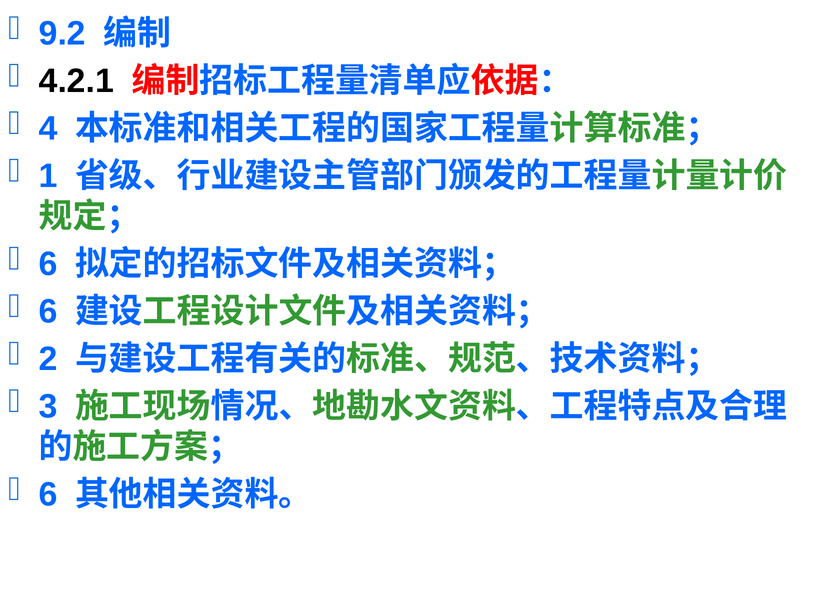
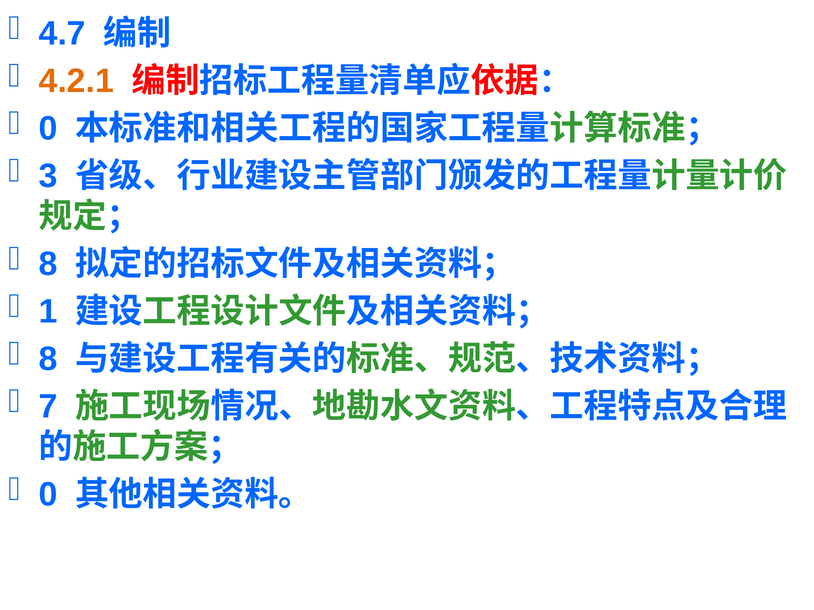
9.2: 9.2 -> 4.7
4.2.1 colour: black -> orange
4 at (48, 129): 4 -> 0
1: 1 -> 3
6 at (48, 264): 6 -> 8
6 at (48, 312): 6 -> 1
2 at (48, 359): 2 -> 8
3: 3 -> 7
6 at (48, 495): 6 -> 0
